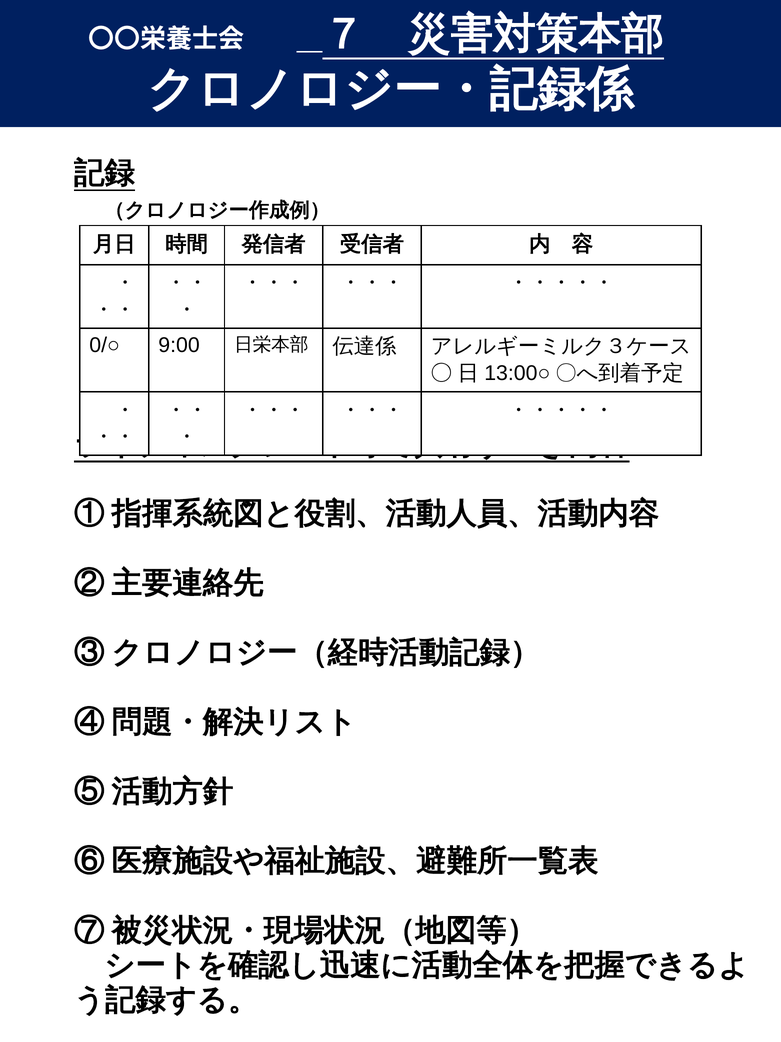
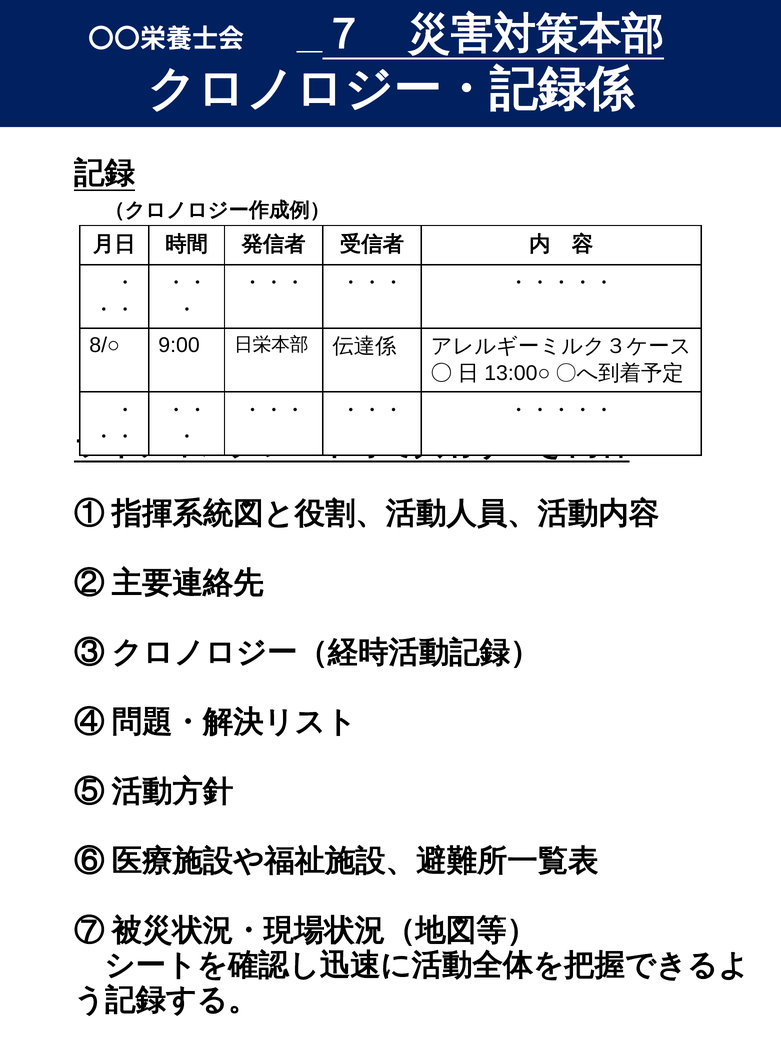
0/○: 0/○ -> 8/○
